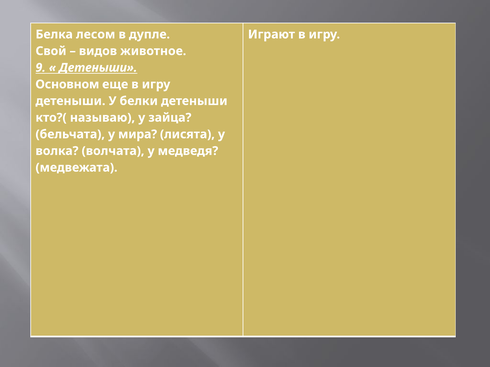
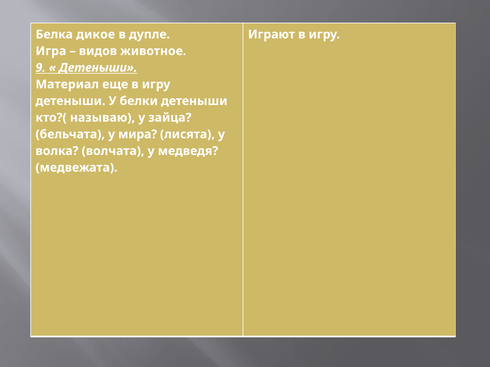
лесом: лесом -> дикое
Свой: Свой -> Игра
Основном: Основном -> Материал
